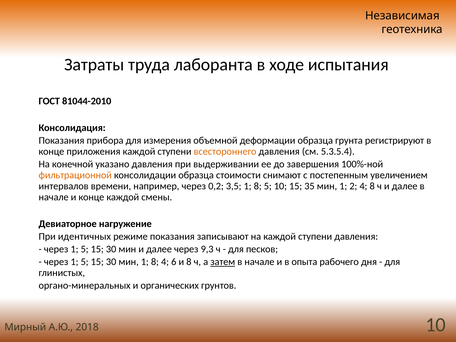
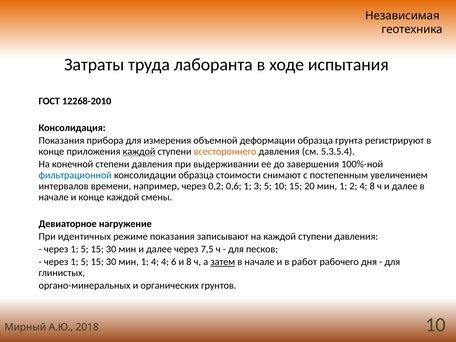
81044-2010: 81044-2010 -> 12268-2010
каждой at (139, 151) underline: none -> present
указано: указано -> степени
фильтрационной colour: orange -> blue
3,5: 3,5 -> 0,6
8 at (258, 186): 8 -> 3
35: 35 -> 20
9,3: 9,3 -> 7,5
мин 1 8: 8 -> 4
опыта: опыта -> работ
